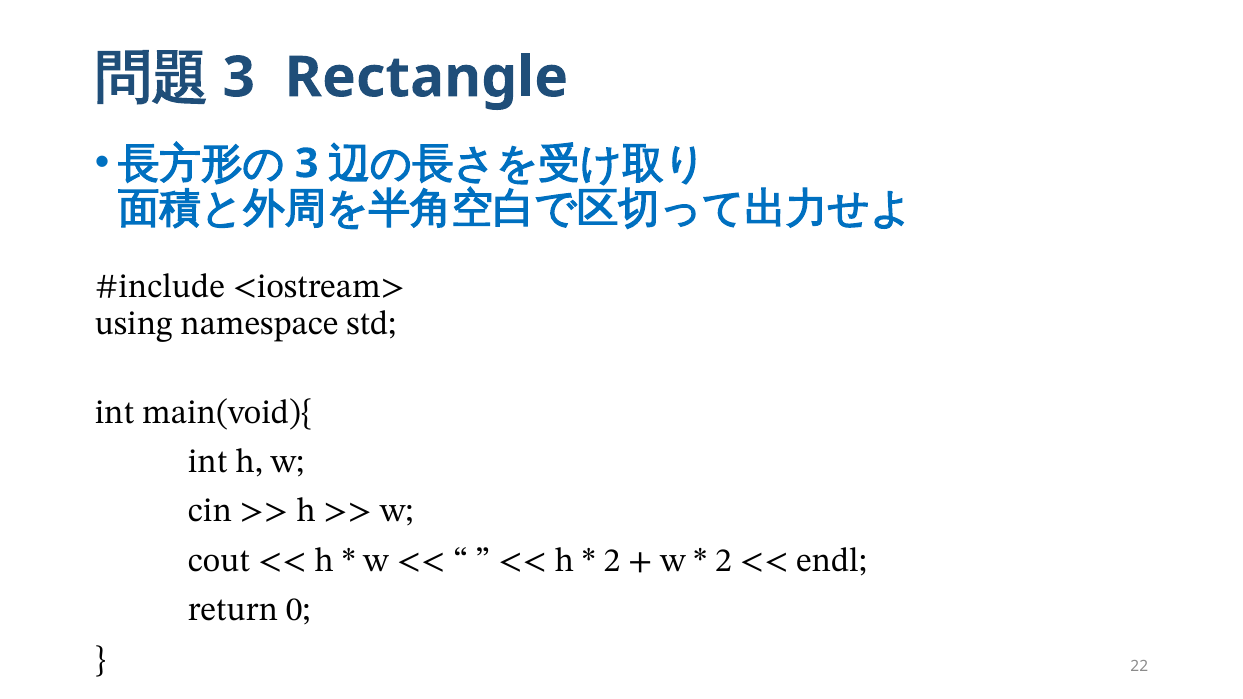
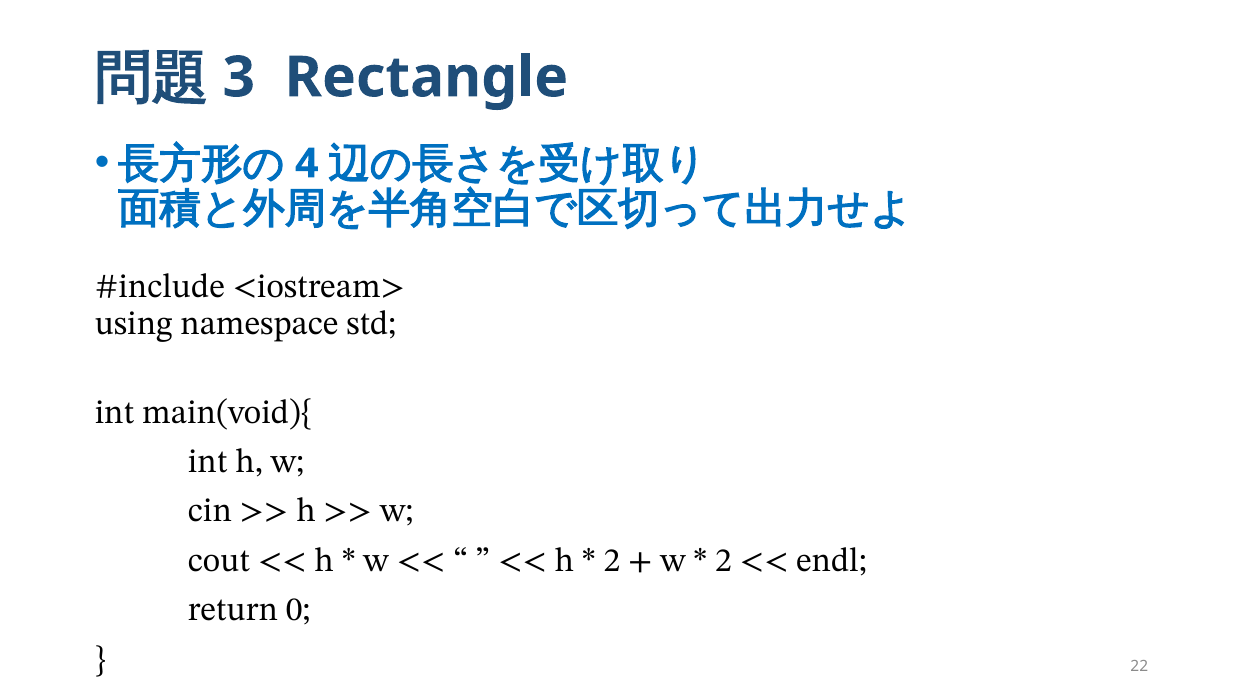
3 at (307, 164): 3 -> 4
